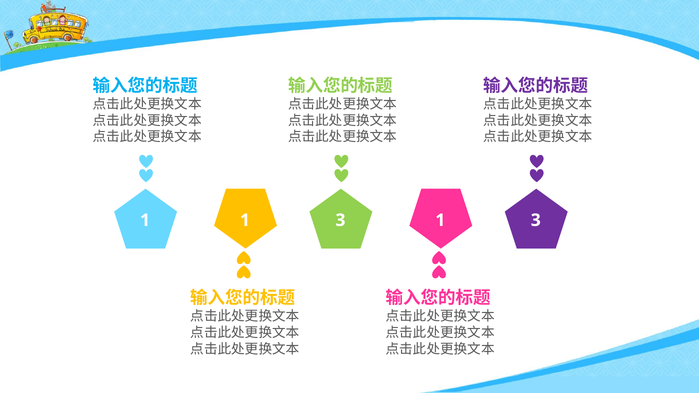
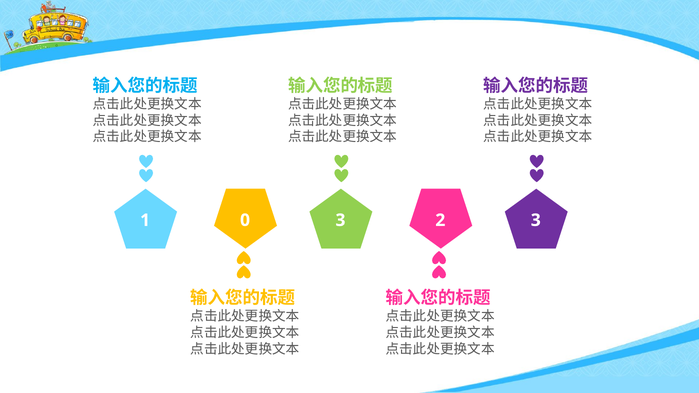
1 1: 1 -> 0
3 1: 1 -> 2
